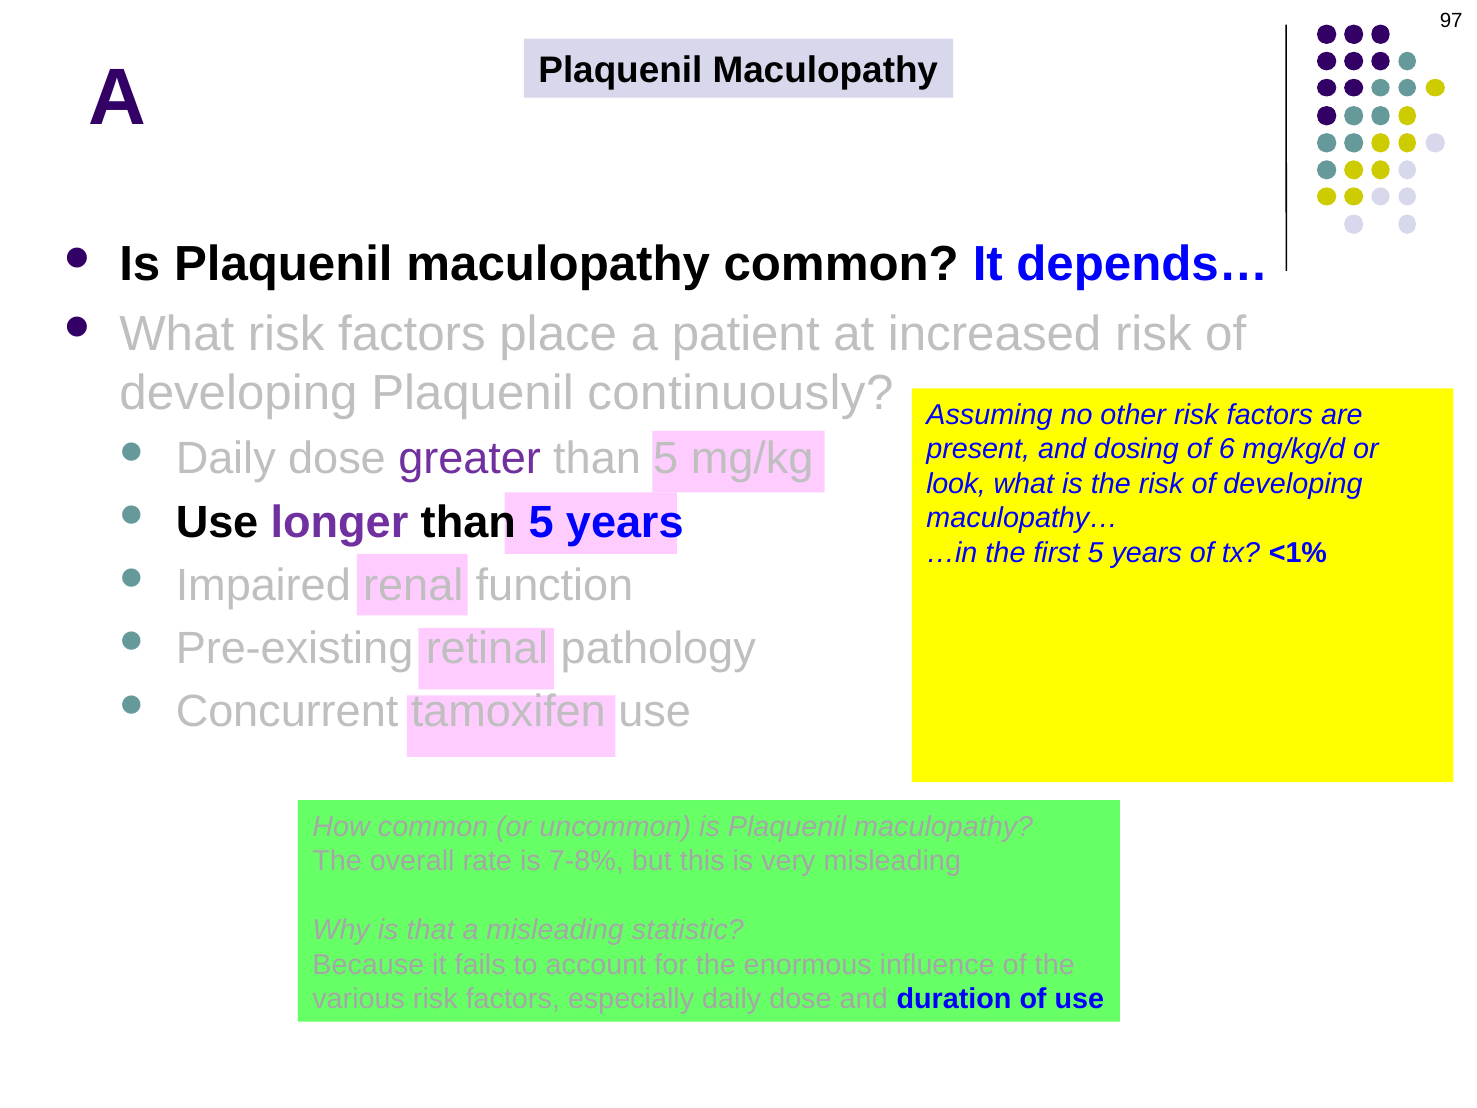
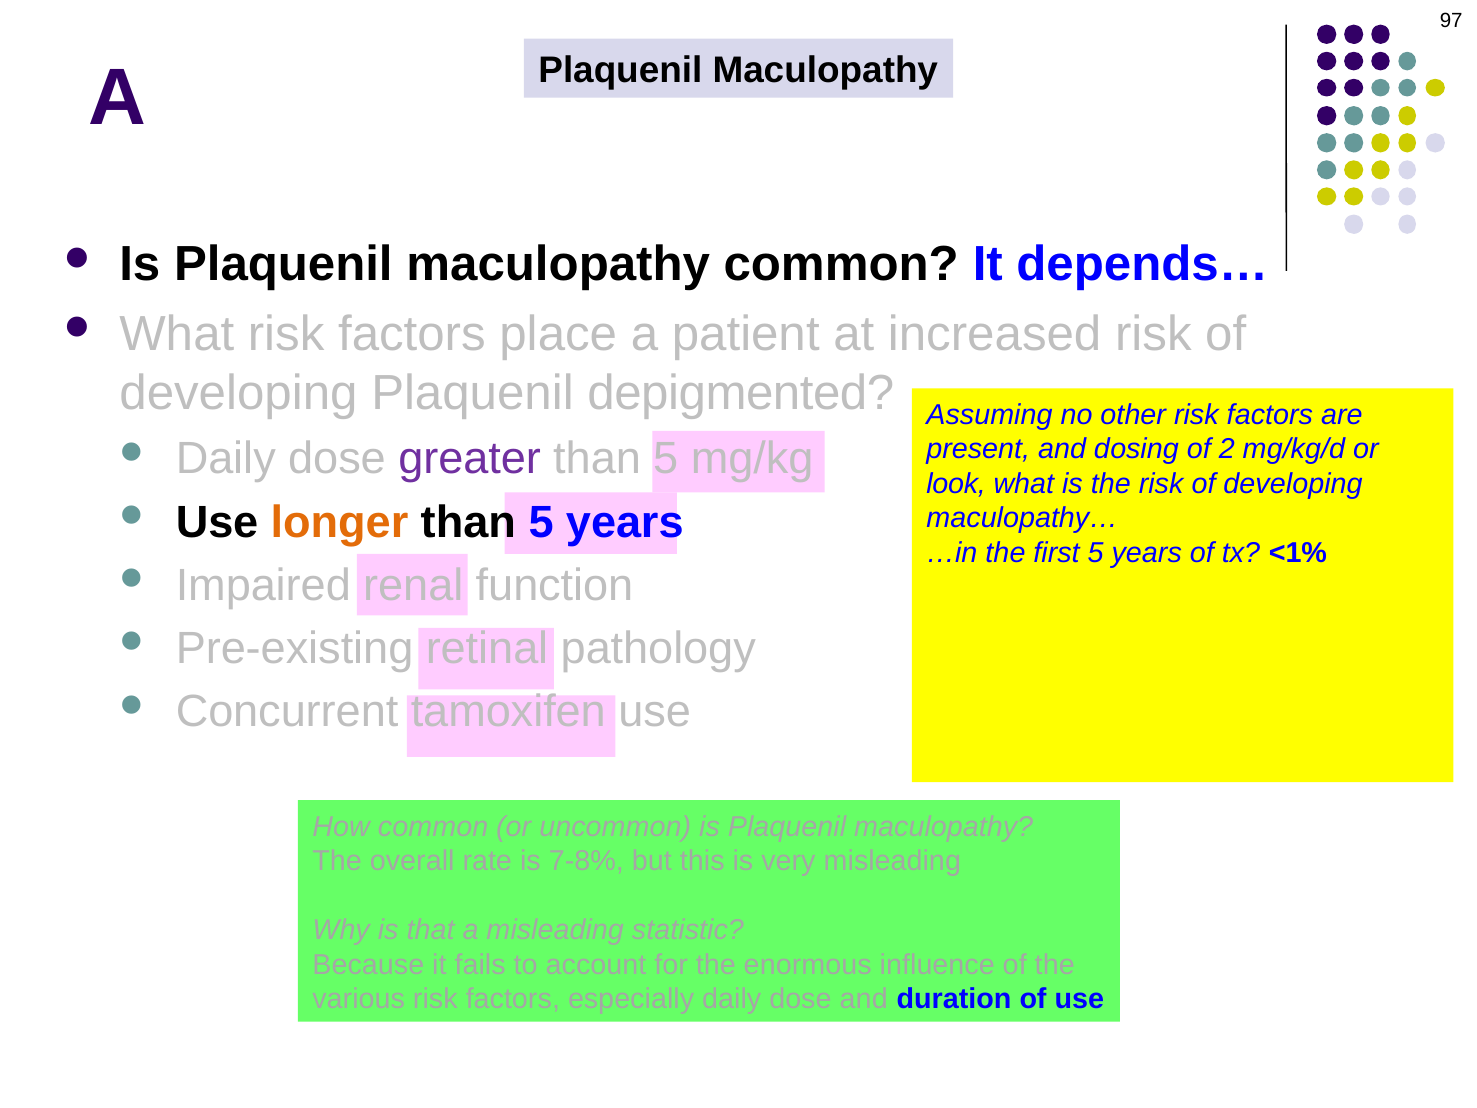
continuously: continuously -> depigmented
6: 6 -> 2
longer colour: purple -> orange
